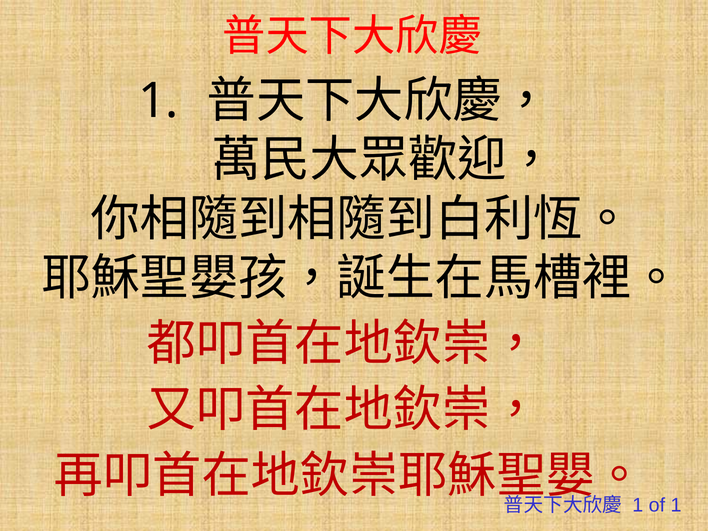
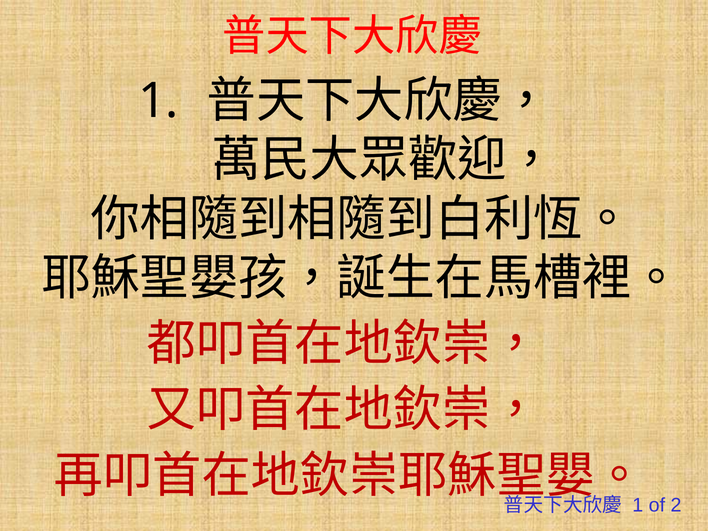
of 1: 1 -> 2
